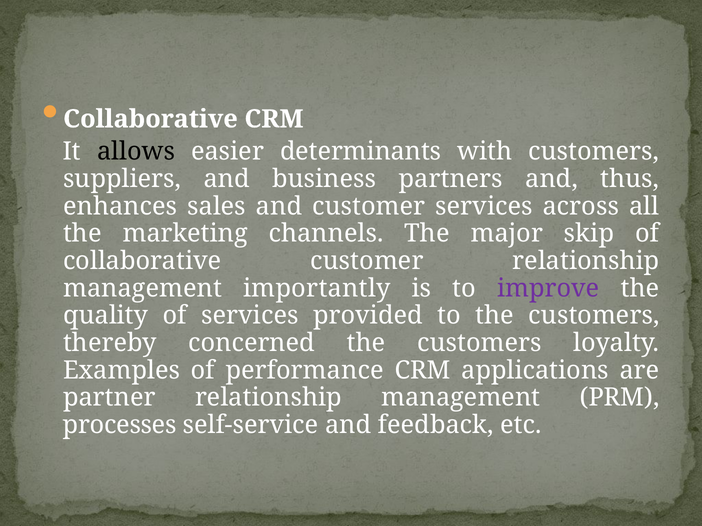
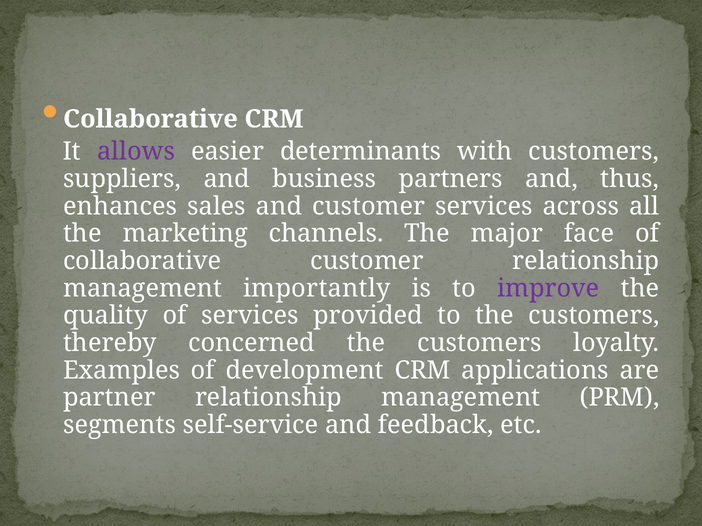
allows colour: black -> purple
skip: skip -> face
performance: performance -> development
processes: processes -> segments
